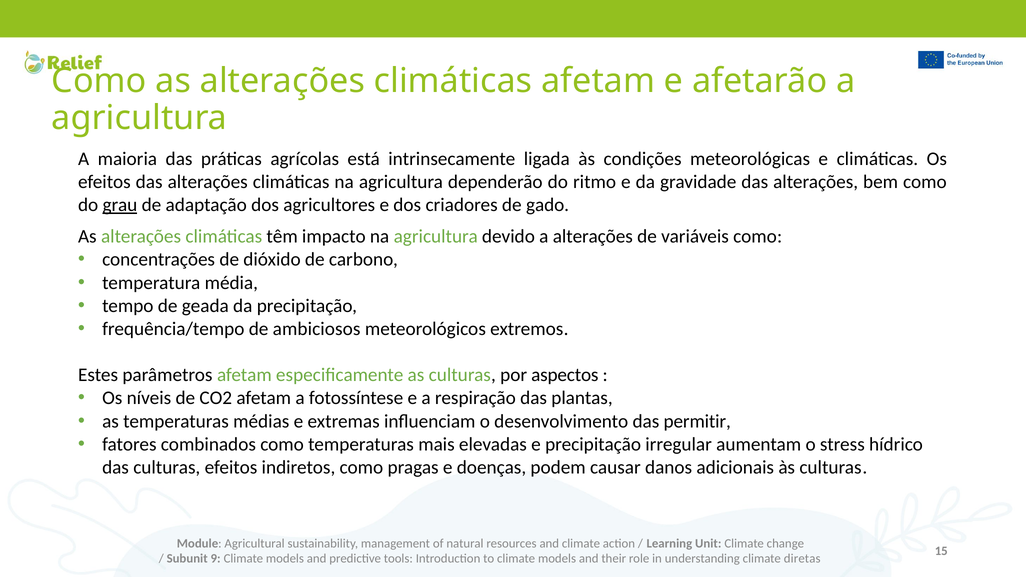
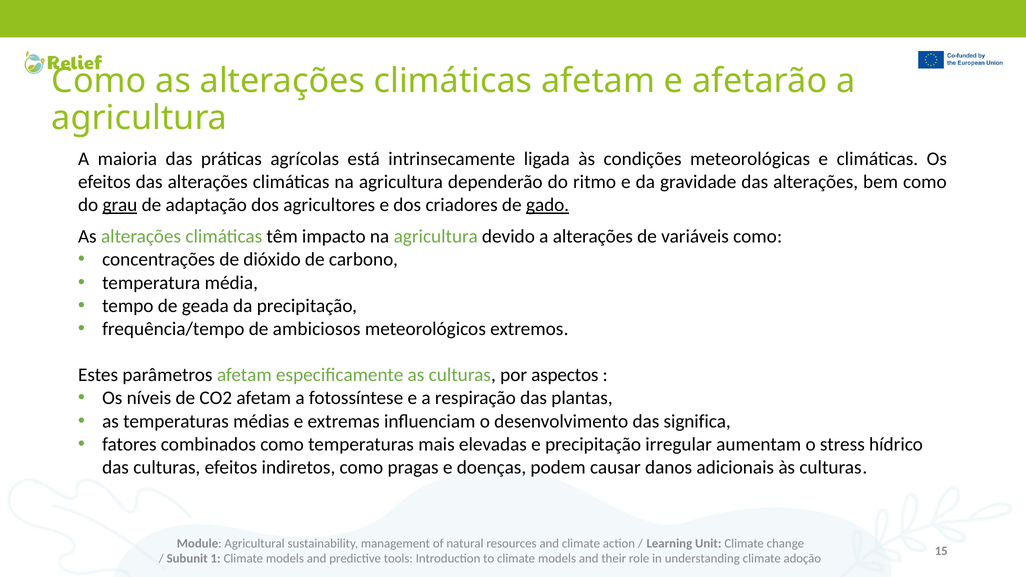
gado underline: none -> present
permitir: permitir -> significa
9: 9 -> 1
diretas: diretas -> adoção
